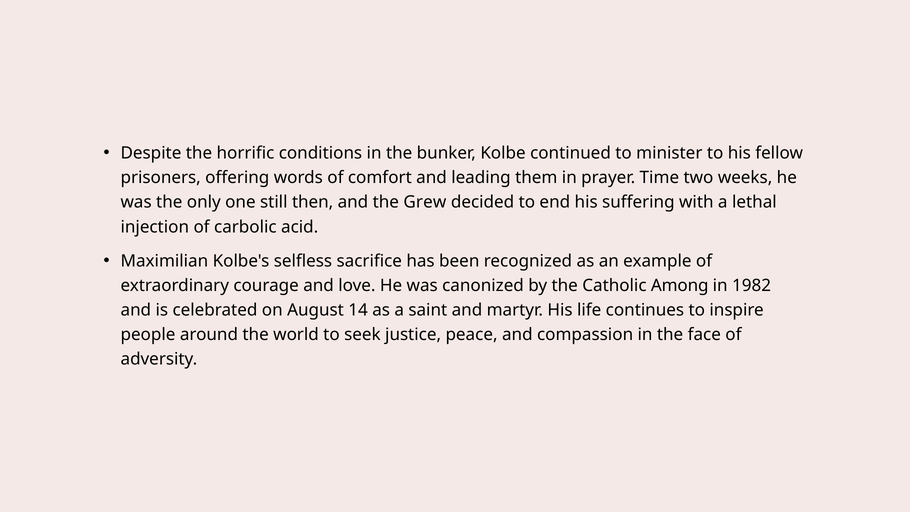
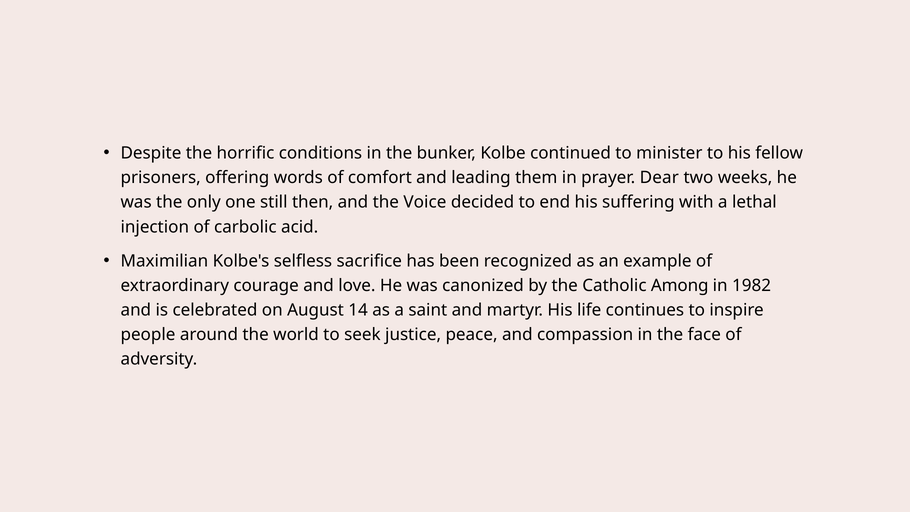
Time: Time -> Dear
Grew: Grew -> Voice
